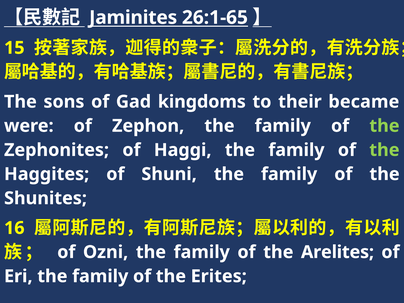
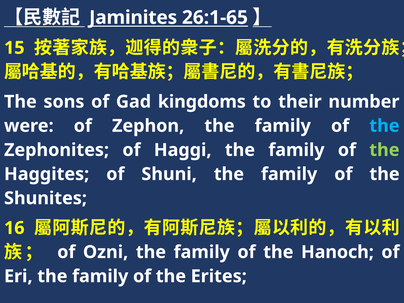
became: became -> number
the at (384, 126) colour: light green -> light blue
Arelites: Arelites -> Hanoch
